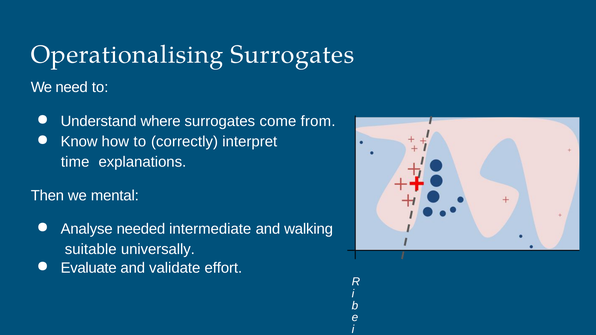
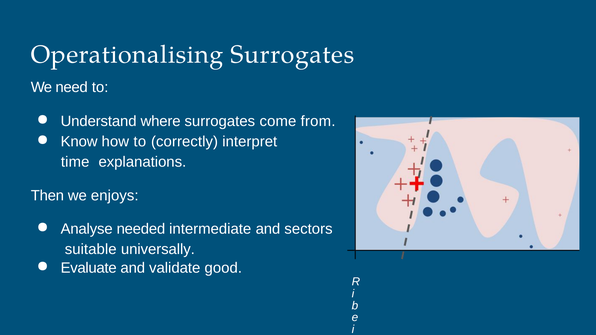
mental: mental -> enjoys
walking: walking -> sectors
effort: effort -> good
